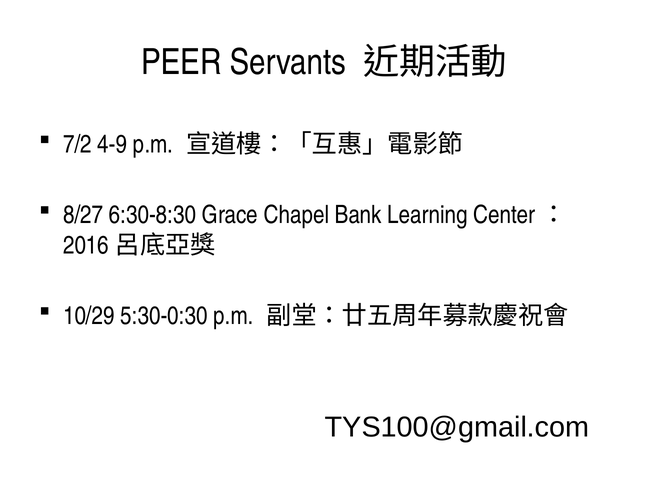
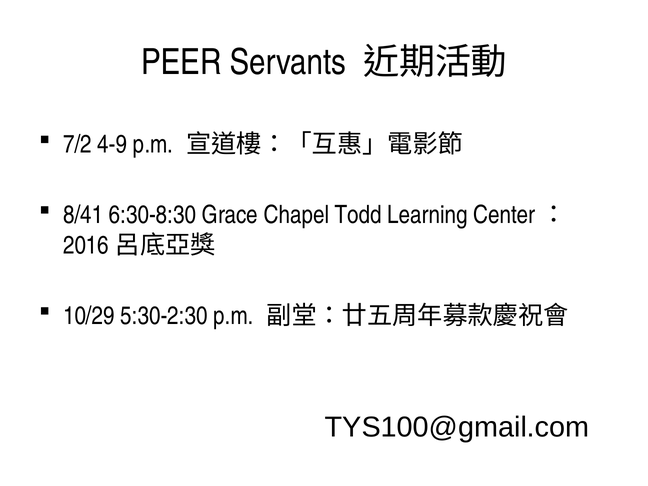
8/27: 8/27 -> 8/41
Bank: Bank -> Todd
5:30-0:30: 5:30-0:30 -> 5:30-2:30
